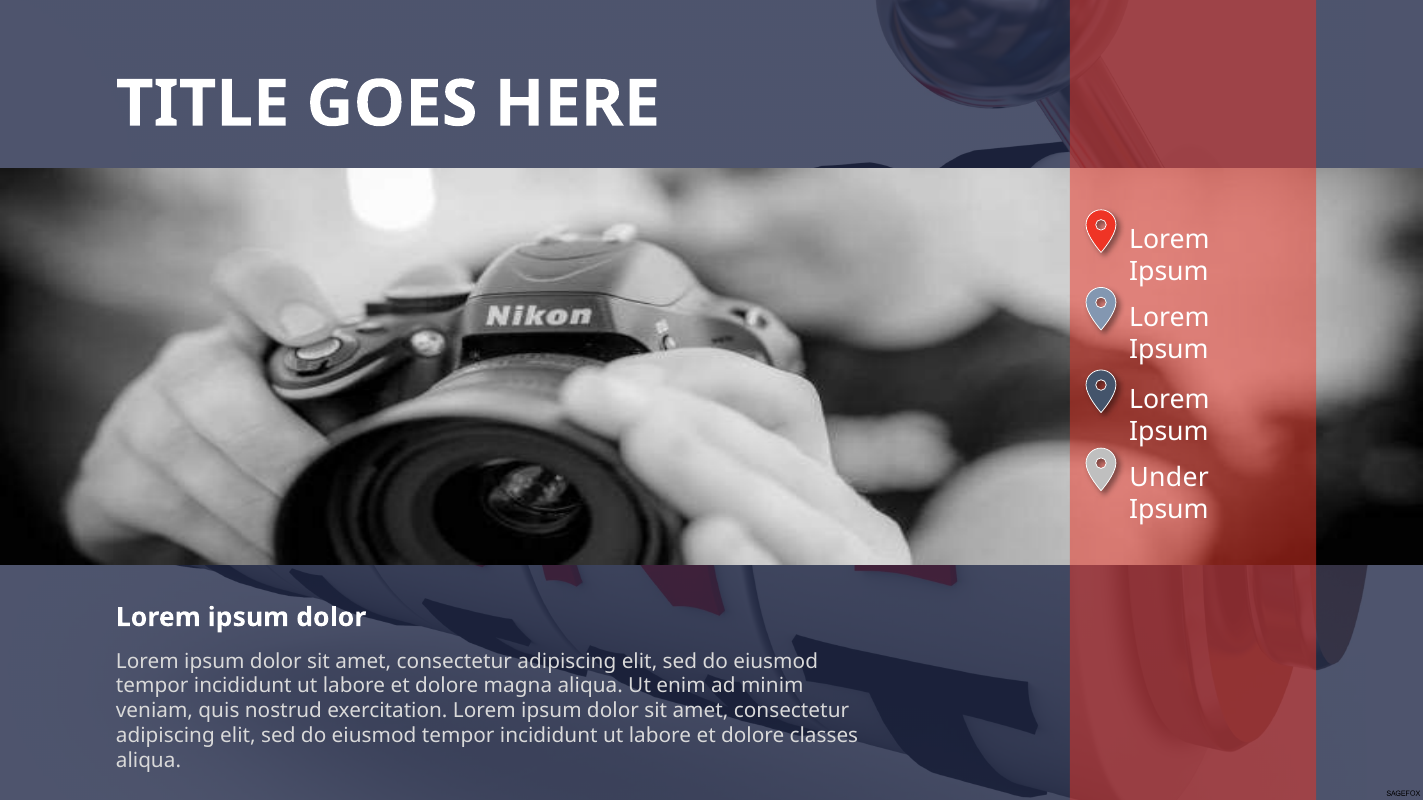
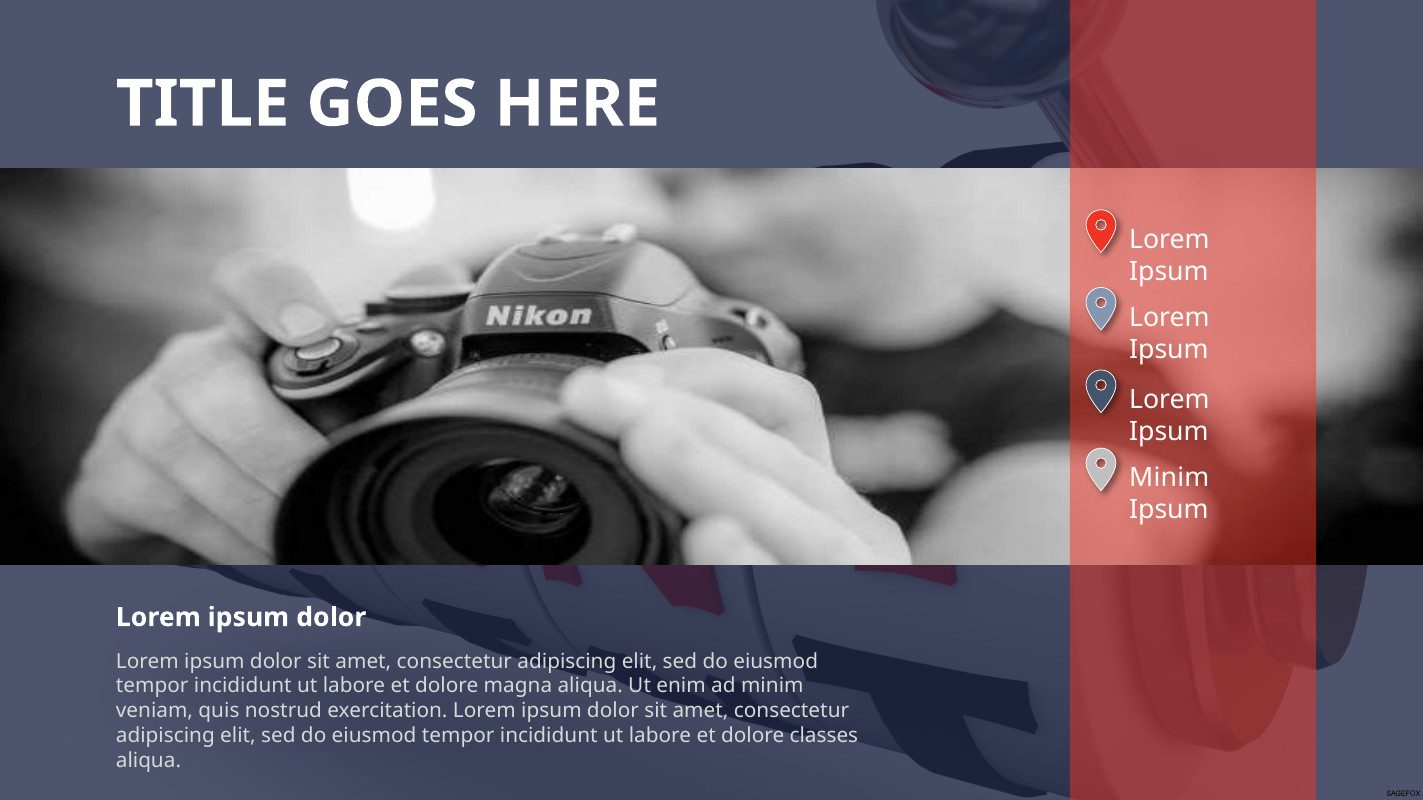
Under at (1169, 478): Under -> Minim
